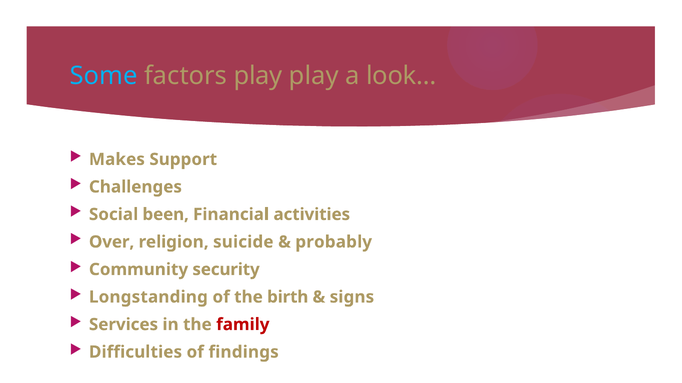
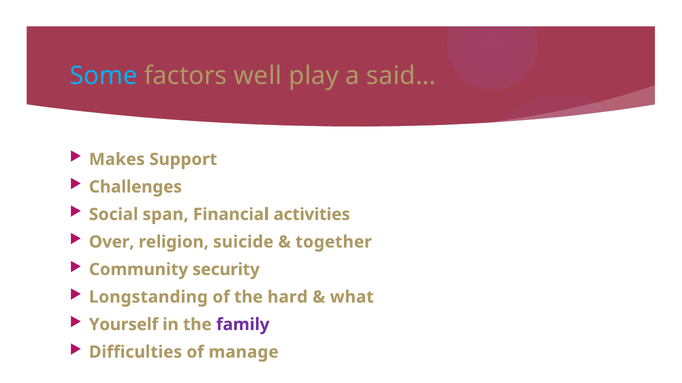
factors play: play -> well
look…: look… -> said…
been: been -> span
probably: probably -> together
birth: birth -> hard
signs: signs -> what
Services: Services -> Yourself
family colour: red -> purple
findings: findings -> manage
